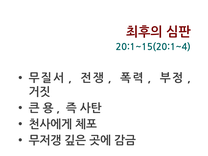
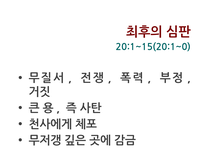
20:1~15(20:1~4: 20:1~15(20:1~4 -> 20:1~15(20:1~0
